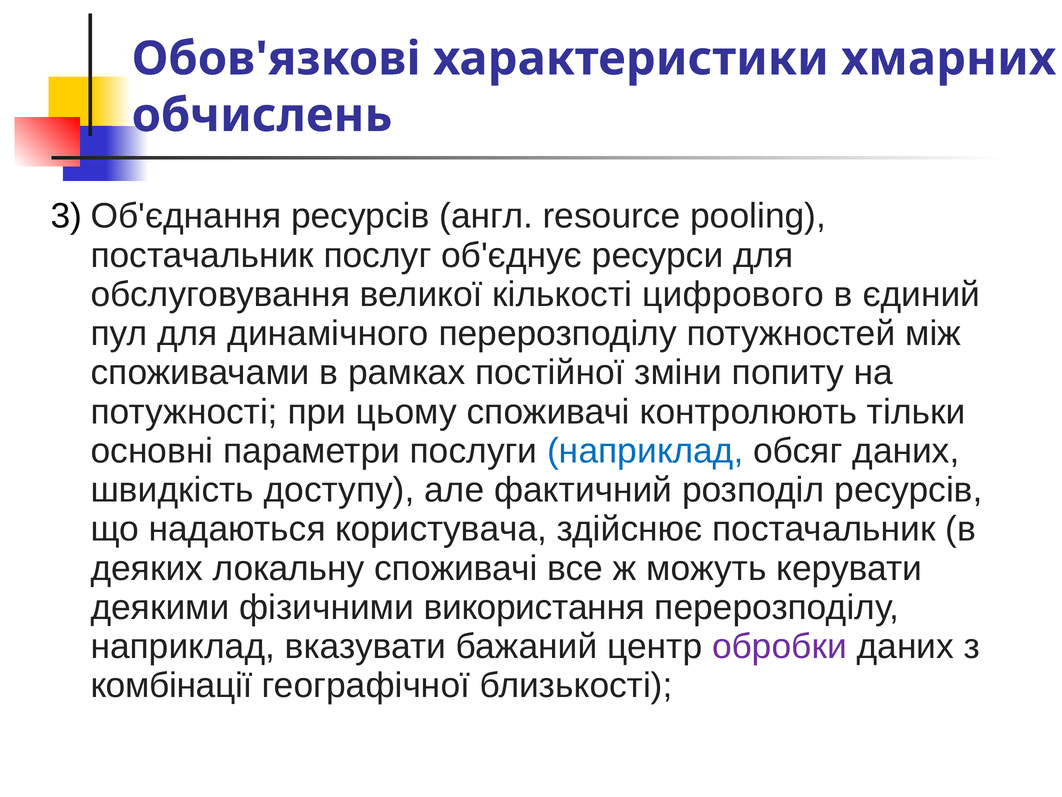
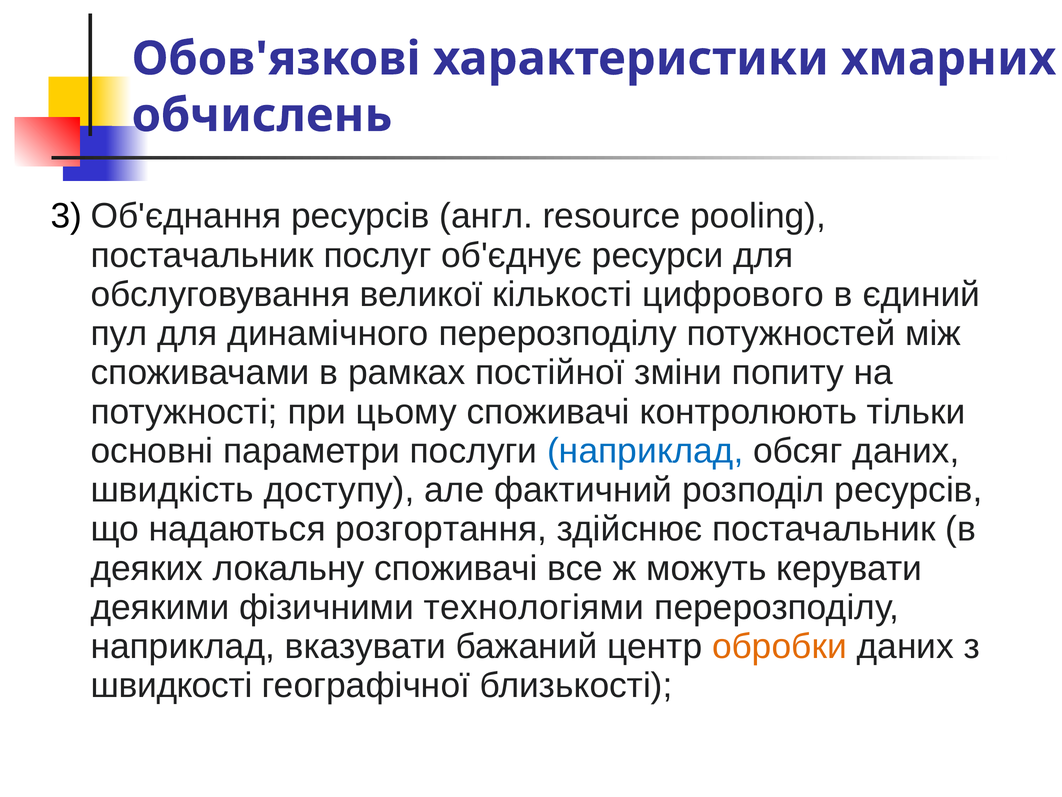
користувача: користувача -> розгортання
використання: використання -> технологіями
обробки colour: purple -> orange
комбінації: комбінації -> швидкості
